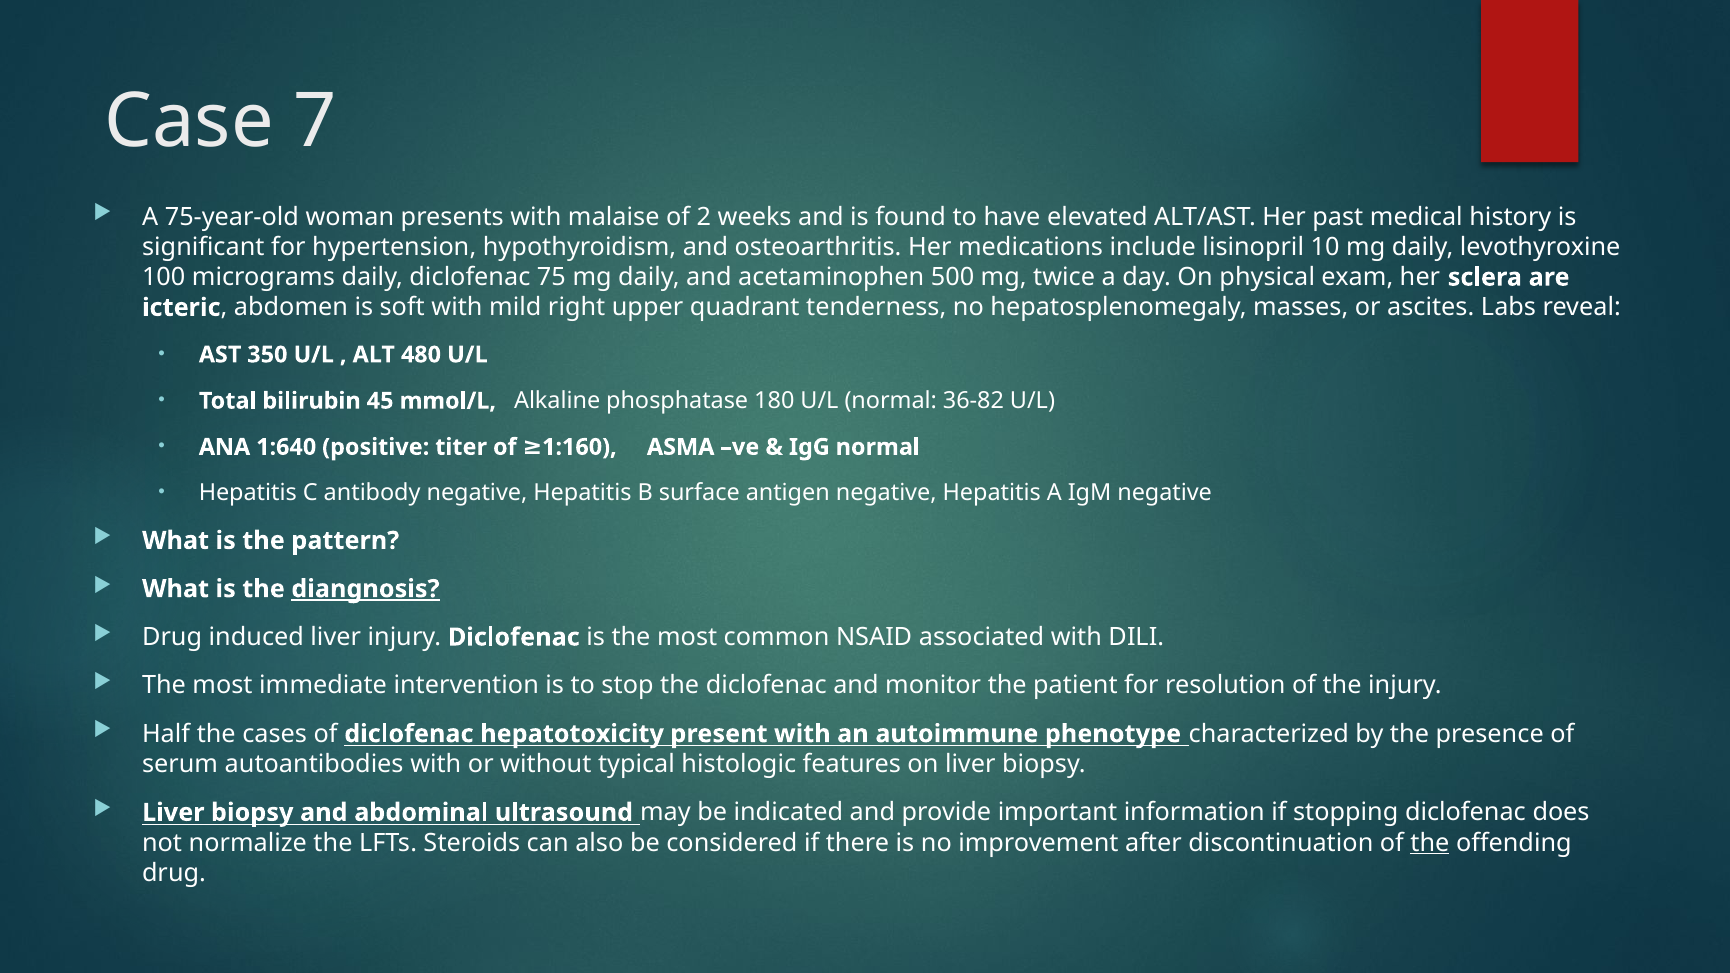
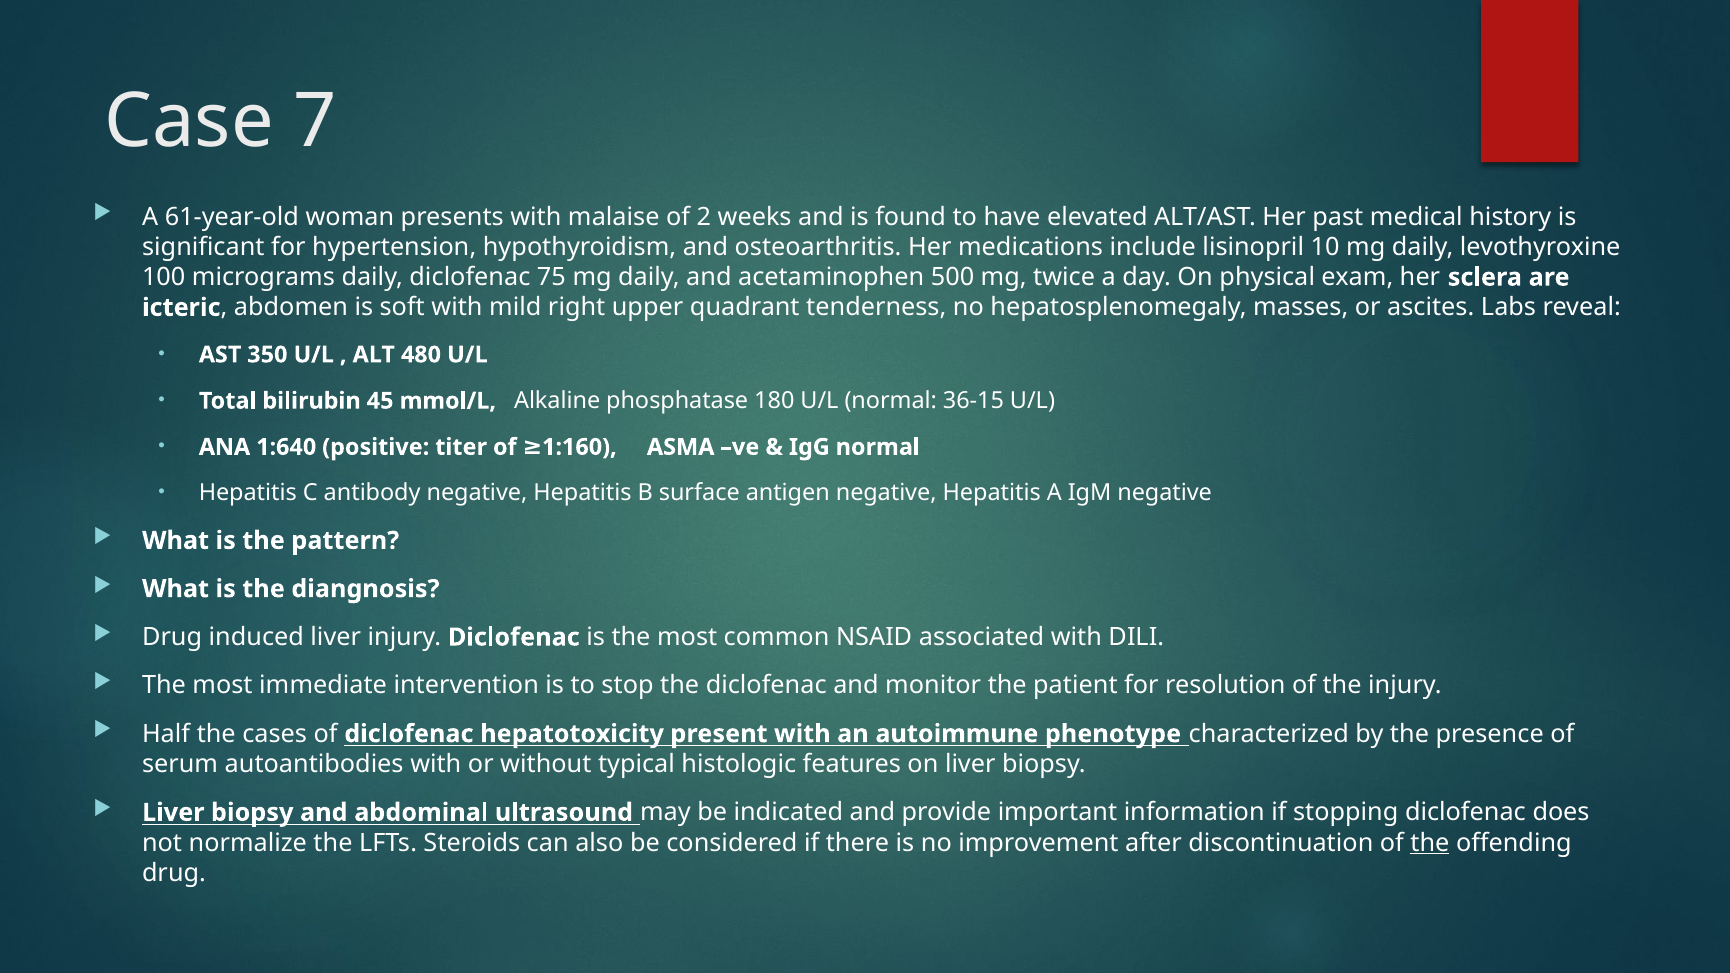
75-year-old: 75-year-old -> 61-year-old
36-82: 36-82 -> 36-15
diangnosis underline: present -> none
